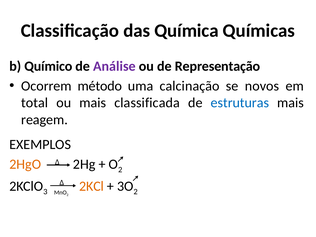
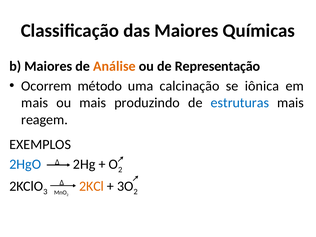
das Química: Química -> Maiores
b Químico: Químico -> Maiores
Análise colour: purple -> orange
novos: novos -> iônica
total at (35, 103): total -> mais
classificada: classificada -> produzindo
2HgO colour: orange -> blue
